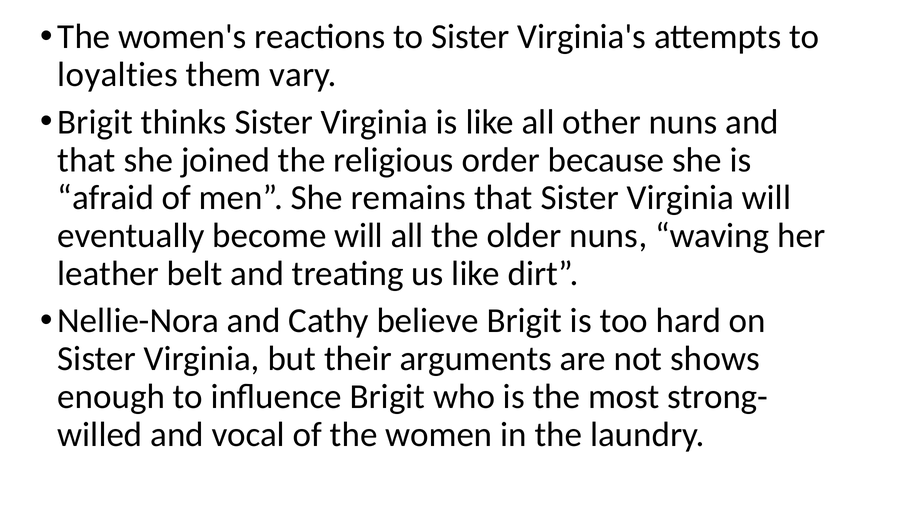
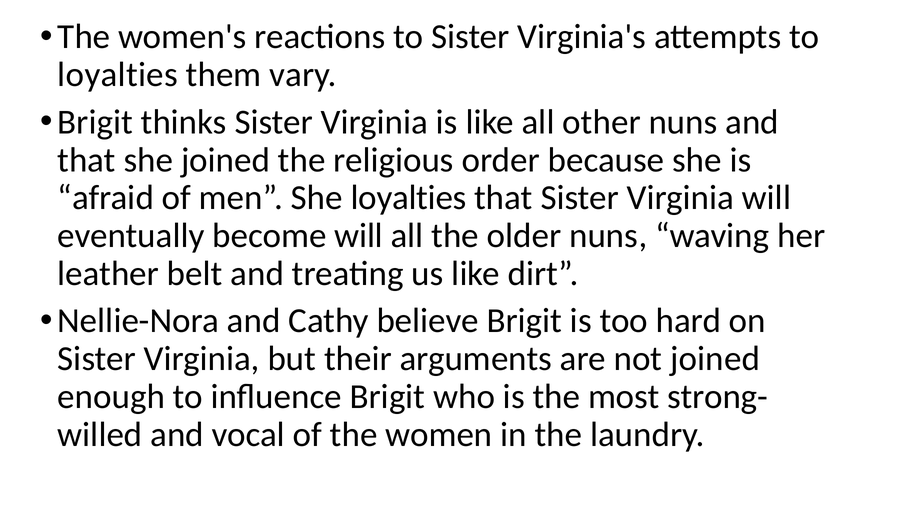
She remains: remains -> loyalties
not shows: shows -> joined
